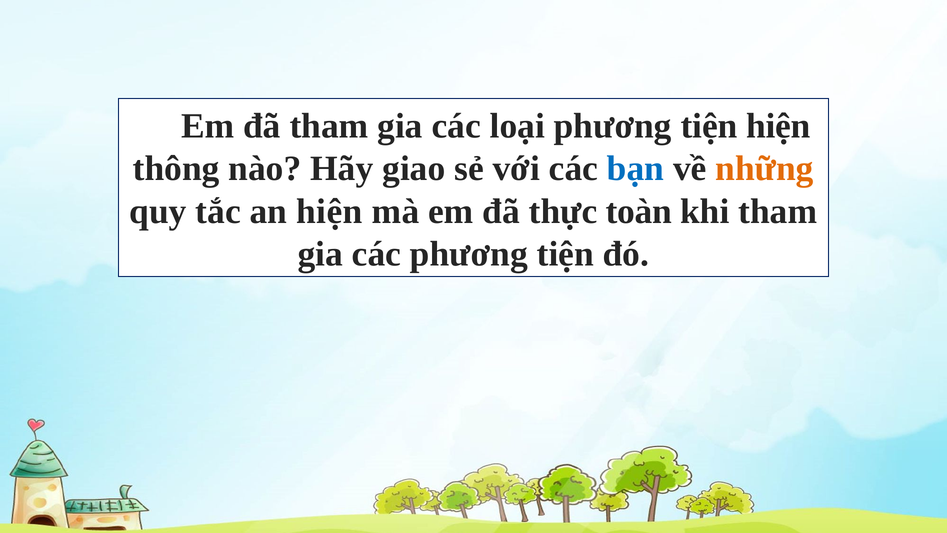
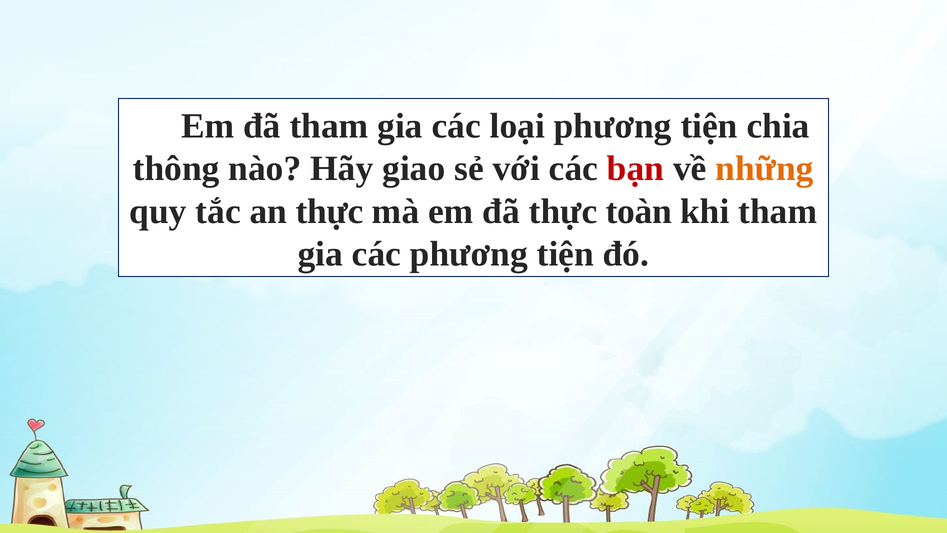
tiện hiện: hiện -> chia
bạn colour: blue -> red
an hiện: hiện -> thực
